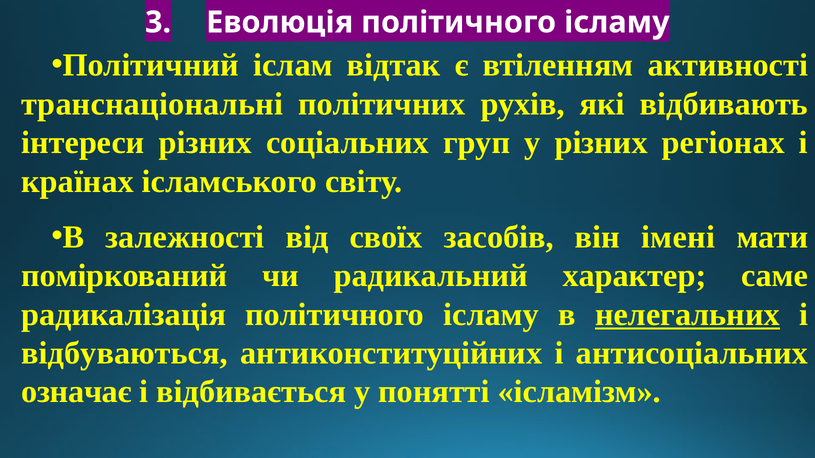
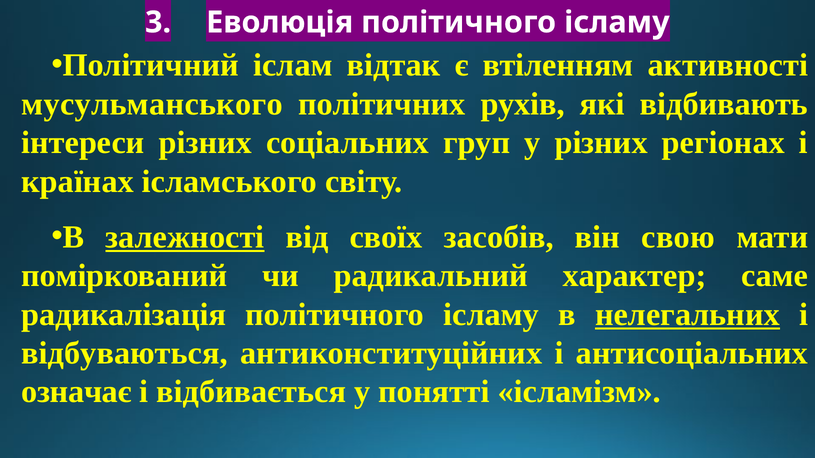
транснаціональні: транснаціональні -> мусульманського
залежності underline: none -> present
імені: імені -> свою
